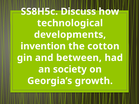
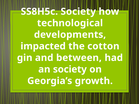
SS8H5c Discuss: Discuss -> Society
invention: invention -> impacted
